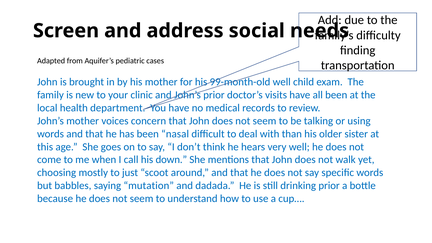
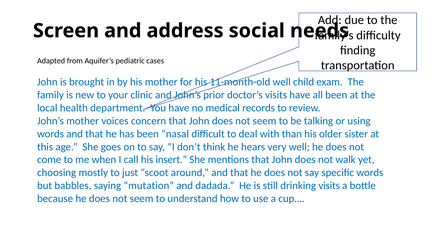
99-month-old: 99-month-old -> 11-month-old
down: down -> insert
drinking prior: prior -> visits
